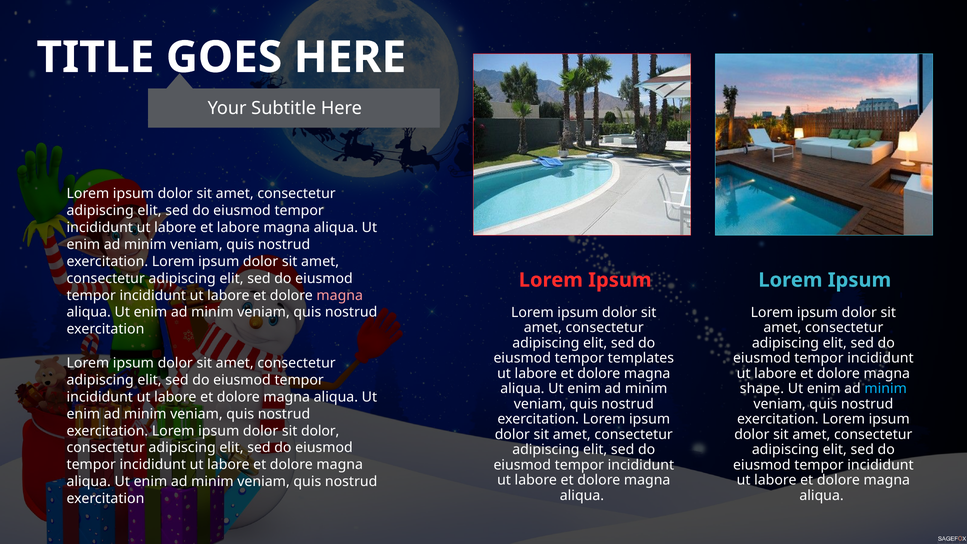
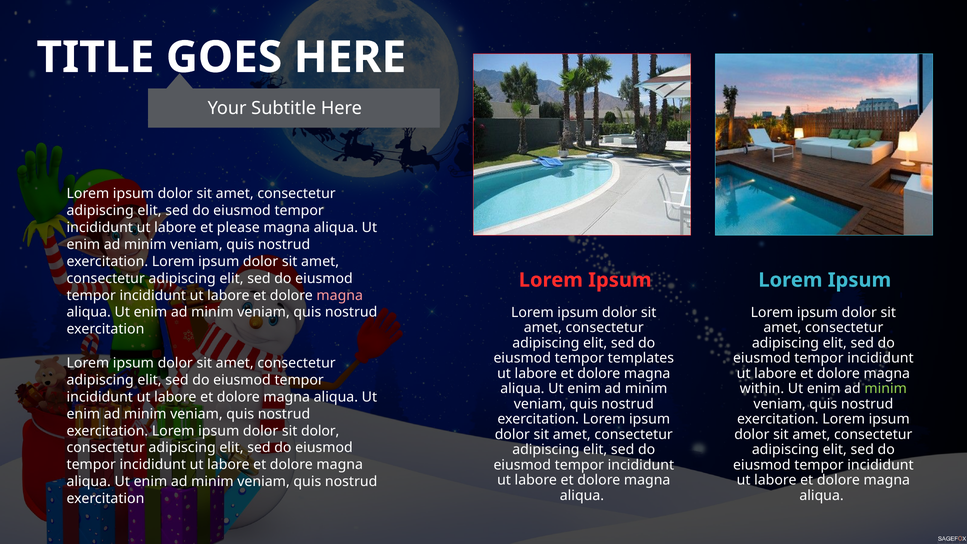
et labore: labore -> please
shape: shape -> within
minim at (886, 389) colour: light blue -> light green
